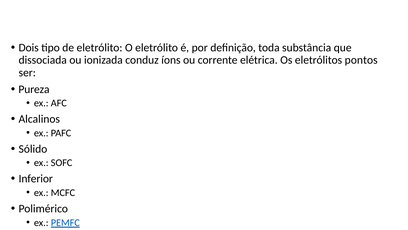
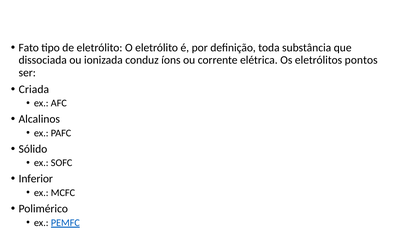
Dois: Dois -> Fato
Pureza: Pureza -> Criada
